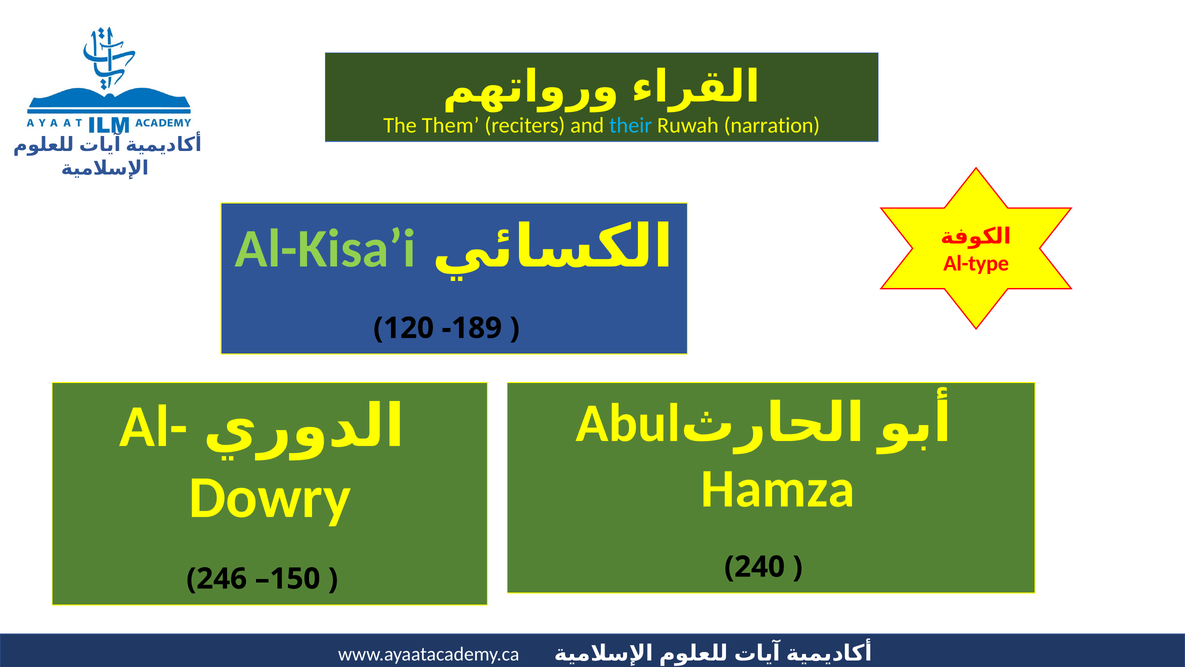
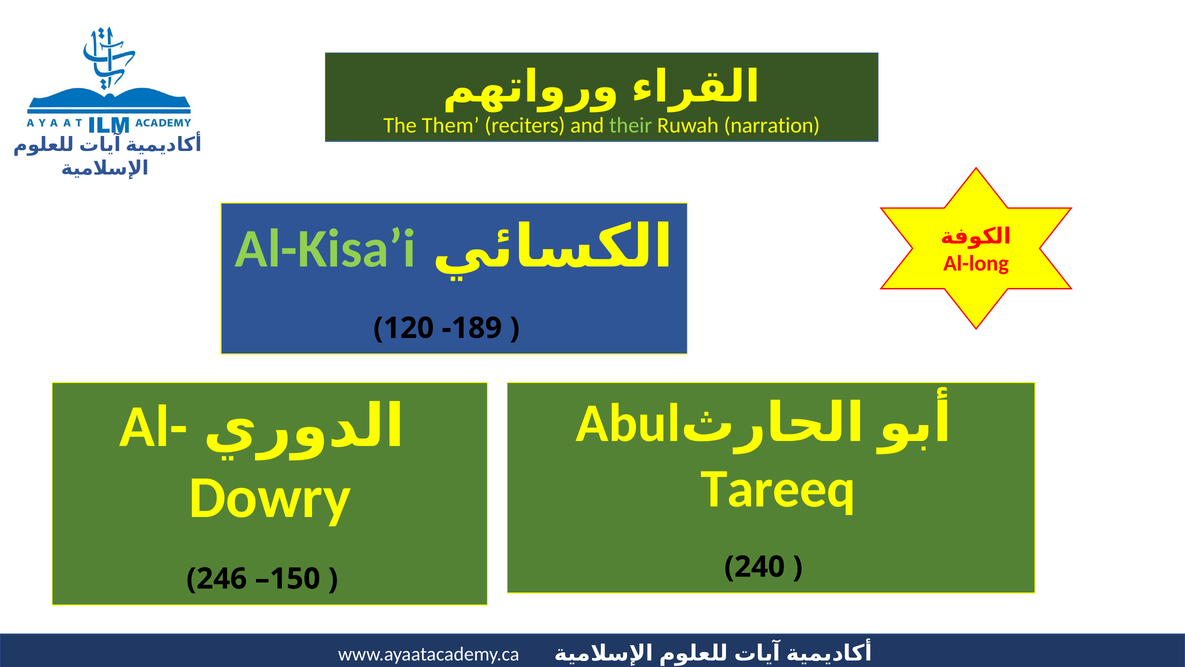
their colour: light blue -> light green
Al-type: Al-type -> Al-long
Hamza: Hamza -> Tareeq
